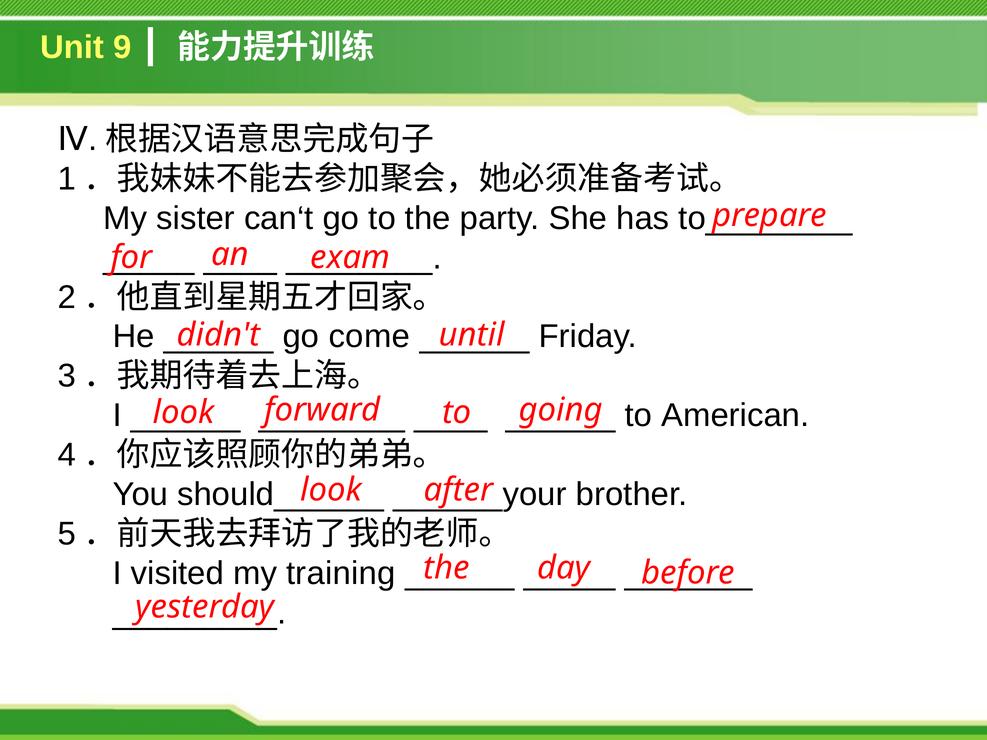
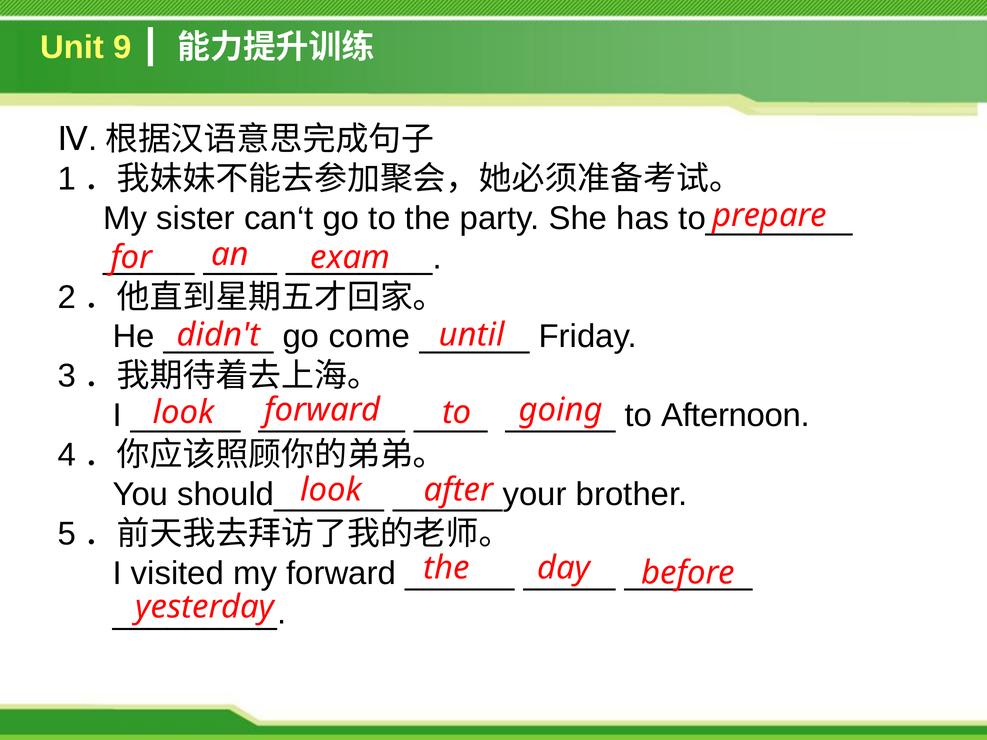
American: American -> Afternoon
my training: training -> forward
